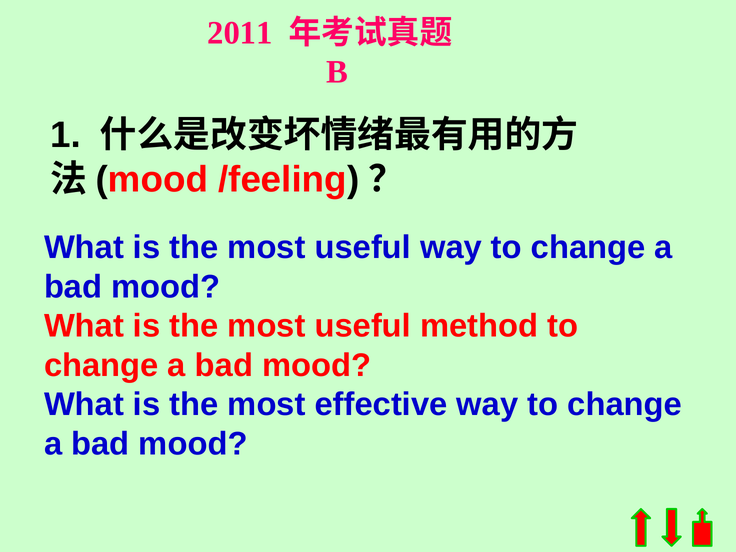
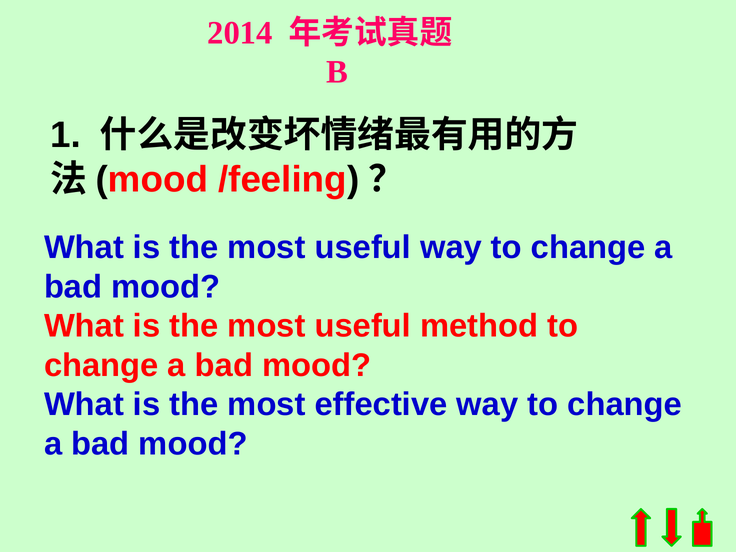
2011: 2011 -> 2014
